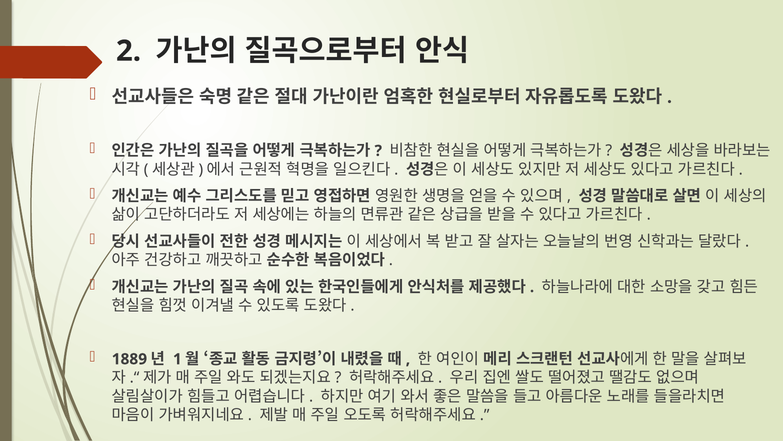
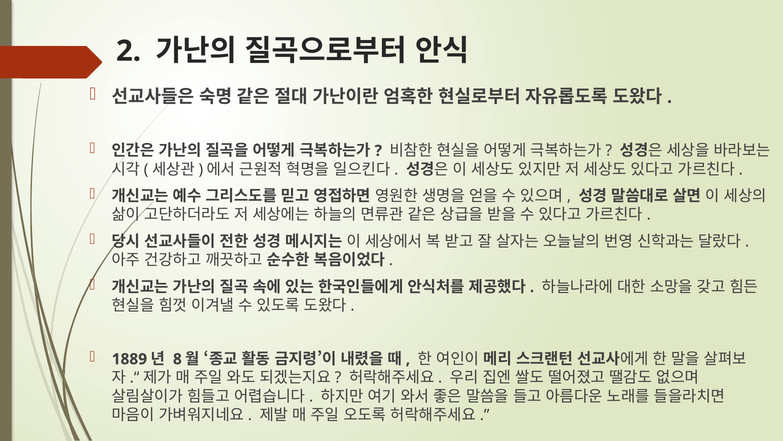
1: 1 -> 8
